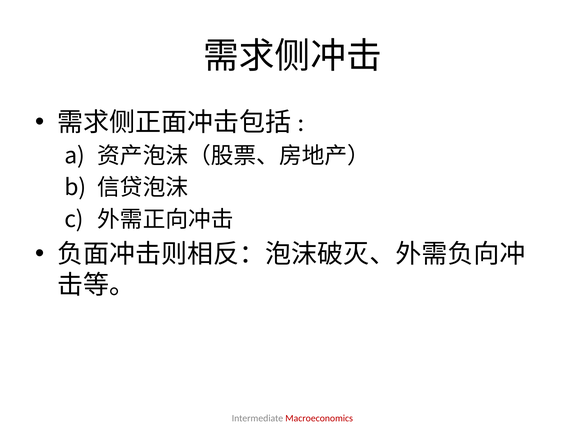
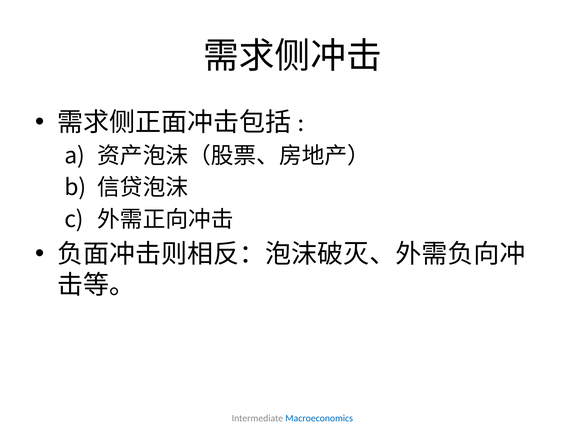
Macroeconomics colour: red -> blue
